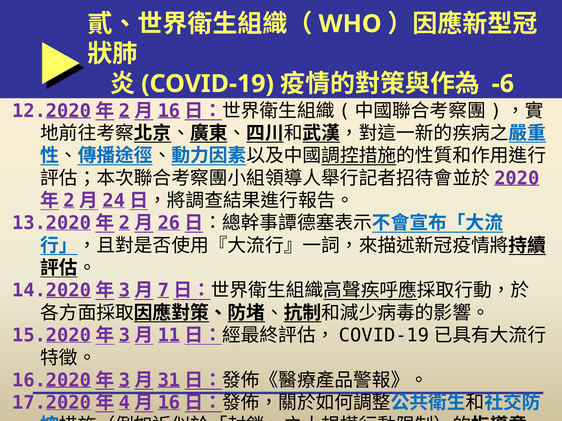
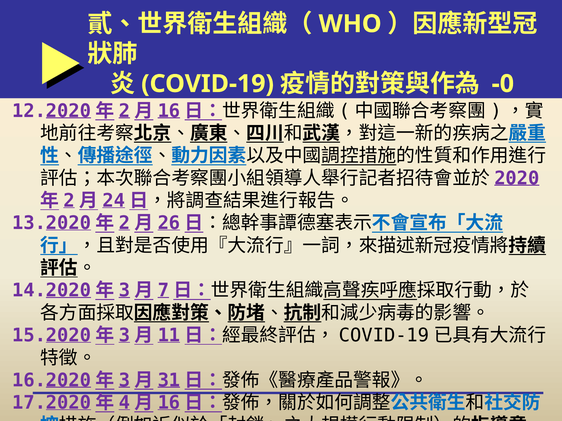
-6: -6 -> -0
